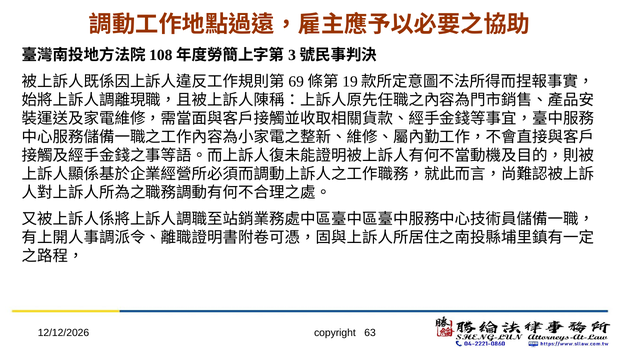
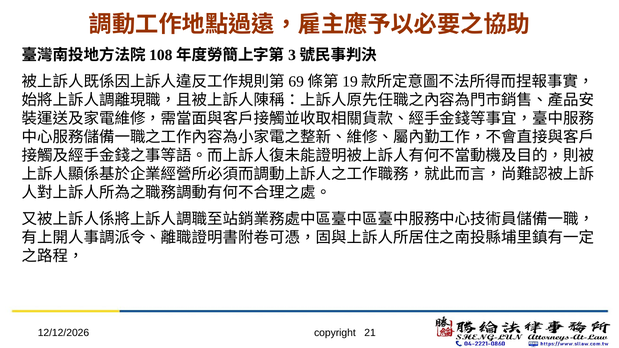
63: 63 -> 21
